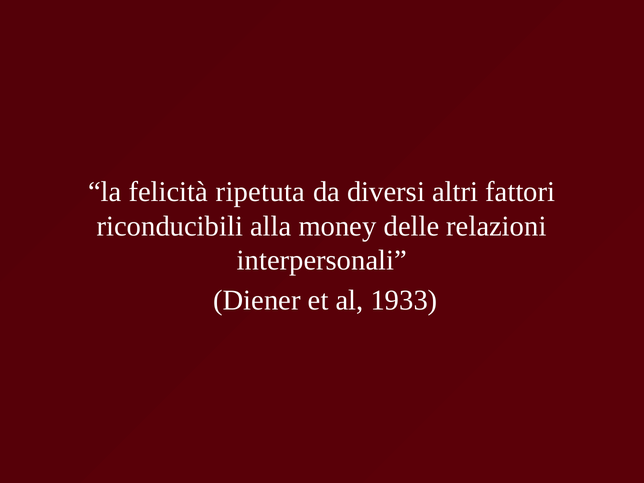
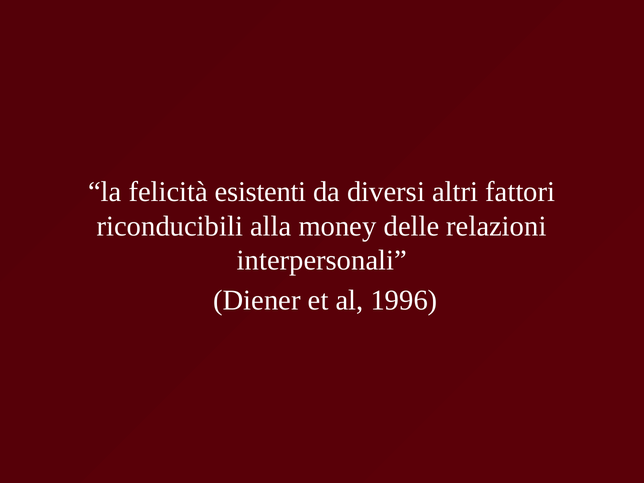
ripetuta: ripetuta -> esistenti
1933: 1933 -> 1996
